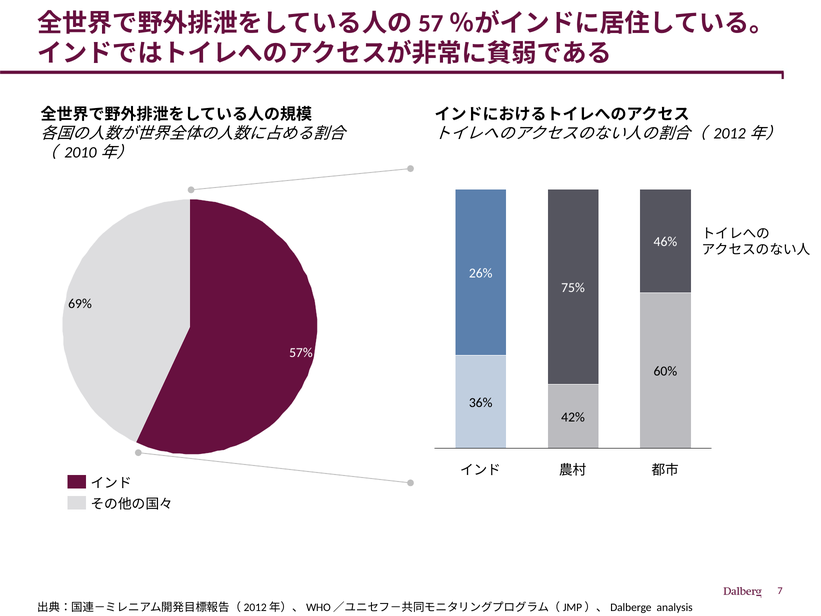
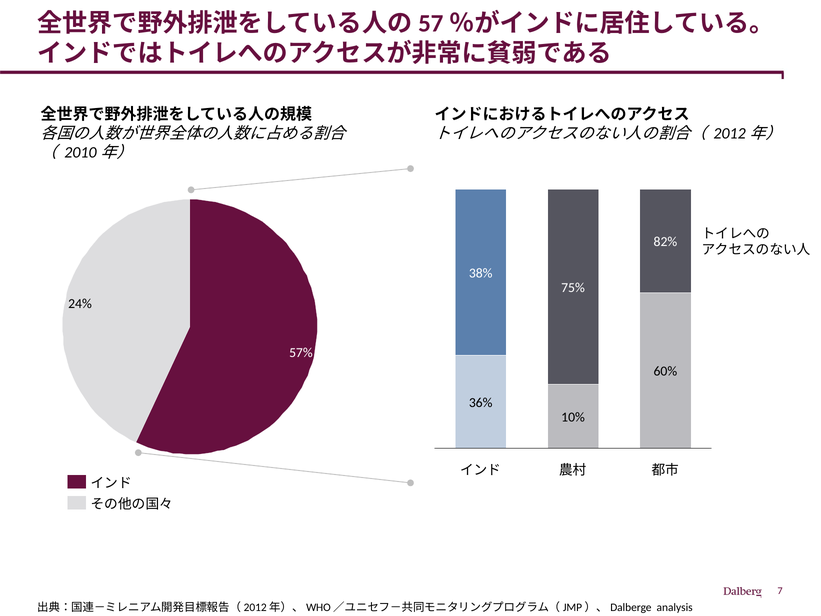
46%: 46% -> 82%
26%: 26% -> 38%
69%: 69% -> 24%
42%: 42% -> 10%
